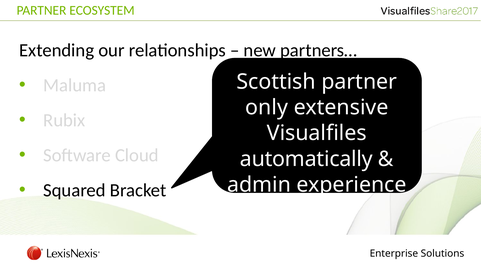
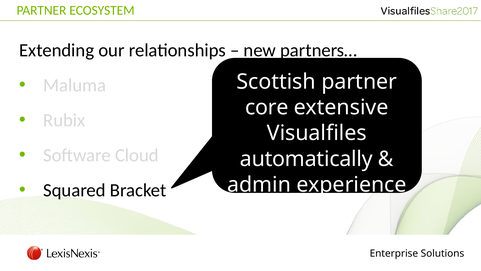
only: only -> core
